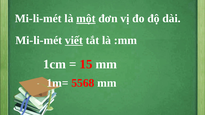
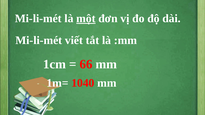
viết underline: present -> none
15: 15 -> 66
5568: 5568 -> 1040
